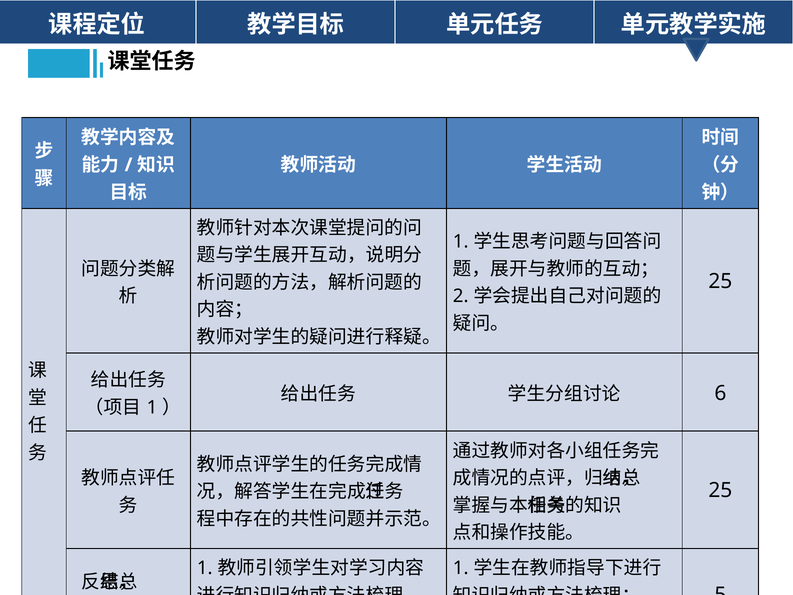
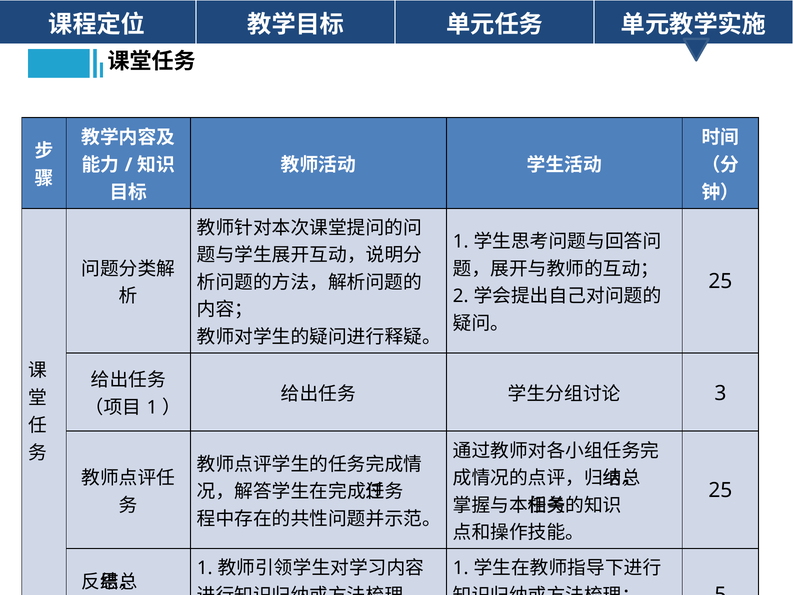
6: 6 -> 3
